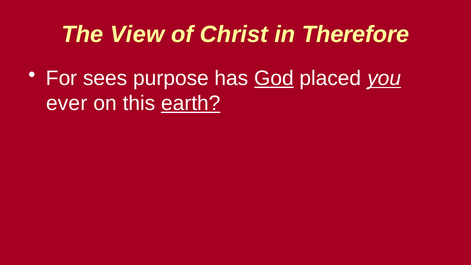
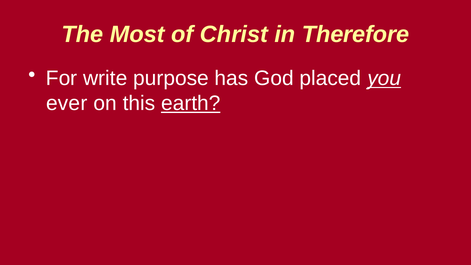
View: View -> Most
sees: sees -> write
God underline: present -> none
